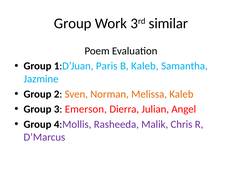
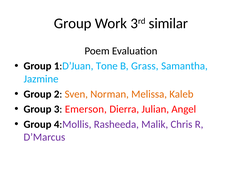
Paris: Paris -> Tone
B Kaleb: Kaleb -> Grass
